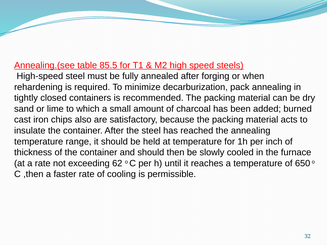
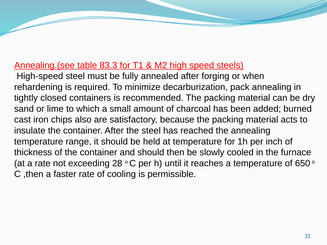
85.5: 85.5 -> 83.3
62: 62 -> 28
